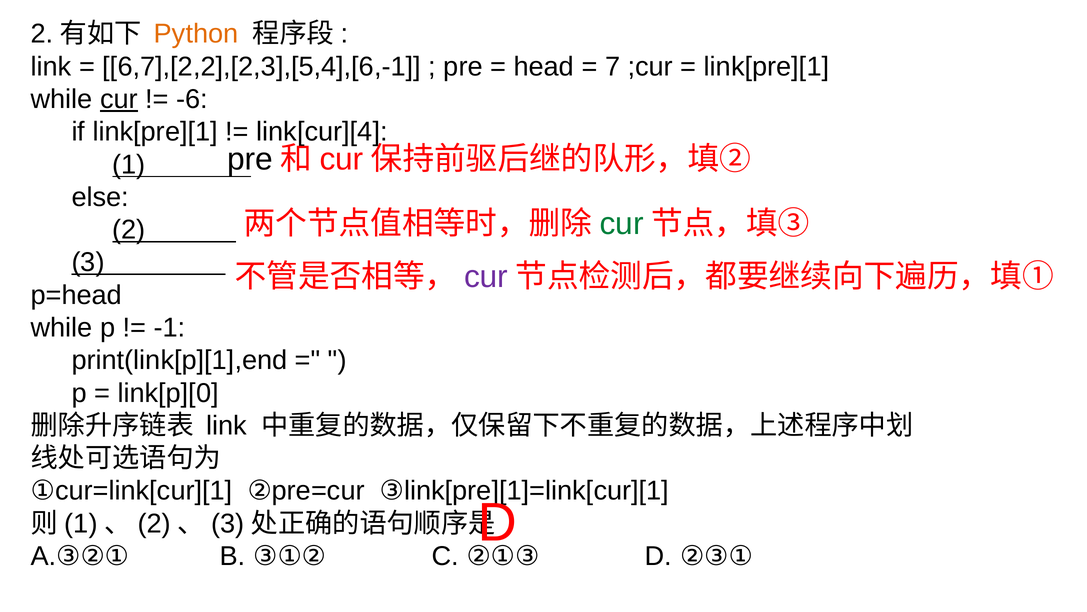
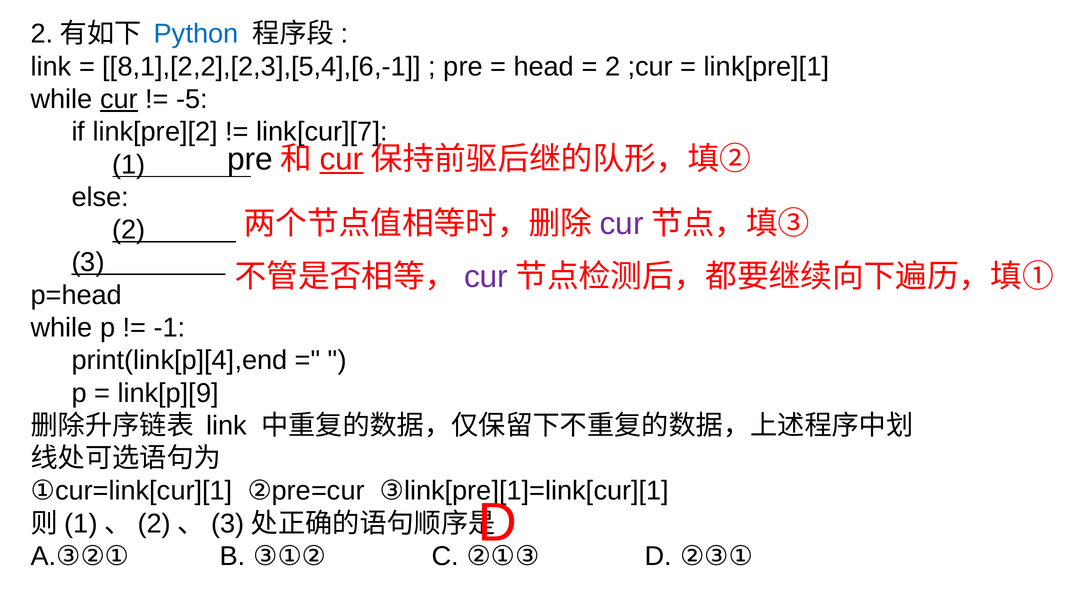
Python colour: orange -> blue
6,7],[2,2],[2,3],[5,4],[6,-1: 6,7],[2,2],[2,3],[5,4],[6,-1 -> 8,1],[2,2],[2,3],[5,4],[6,-1
7 at (613, 67): 7 -> 2
-6: -6 -> -5
if link[pre][1: link[pre][1 -> link[pre][2
link[cur][4: link[cur][4 -> link[cur][7
cur at (342, 159) underline: none -> present
cur at (622, 223) colour: green -> purple
print(link[p][1],end: print(link[p][1],end -> print(link[p][4],end
link[p][0: link[p][0 -> link[p][9
